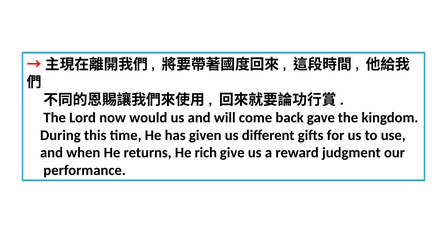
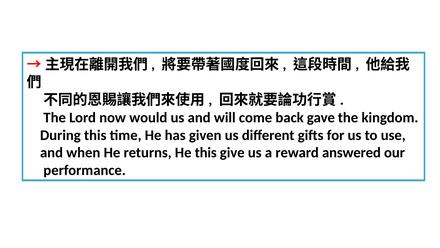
He rich: rich -> this
judgment: judgment -> answered
